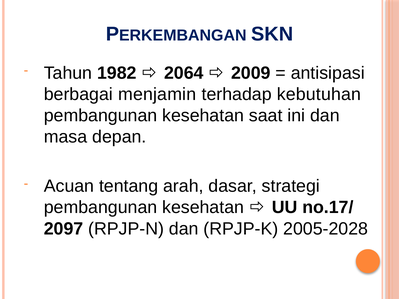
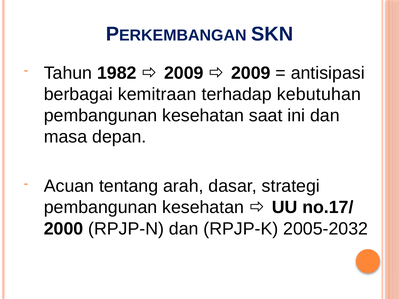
2064 at (184, 73): 2064 -> 2009
menjamin: menjamin -> kemitraan
2097: 2097 -> 2000
2005-2028: 2005-2028 -> 2005-2032
